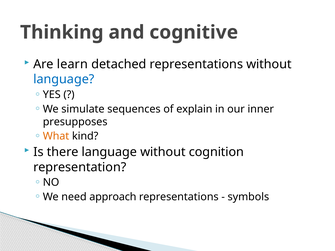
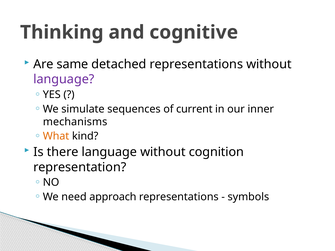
learn: learn -> same
language at (64, 79) colour: blue -> purple
explain: explain -> current
presupposes: presupposes -> mechanisms
